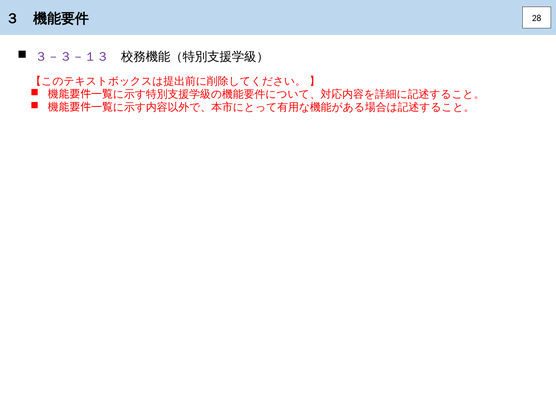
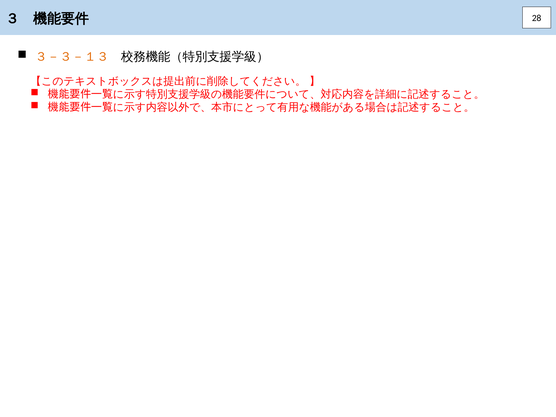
３－３－１３ colour: purple -> orange
